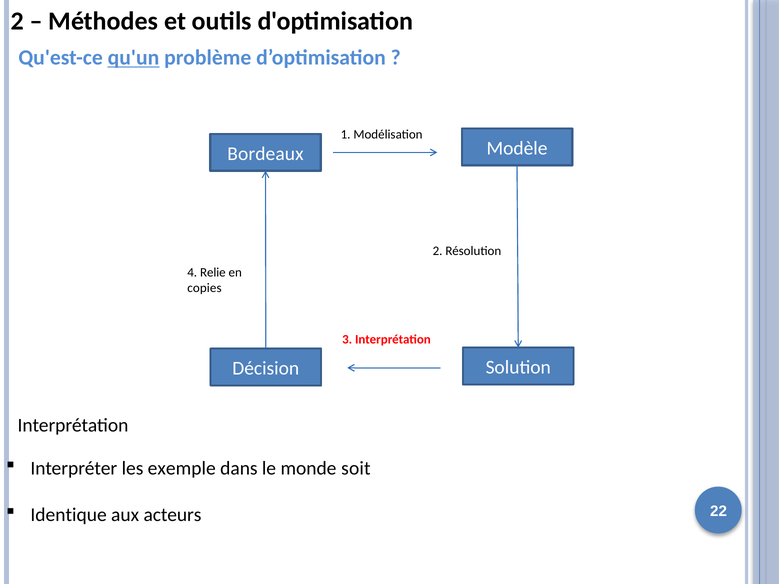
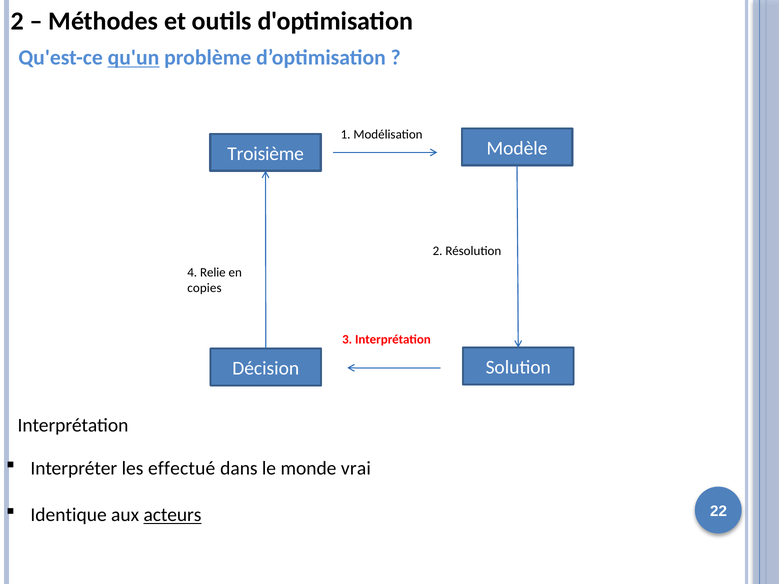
Bordeaux: Bordeaux -> Troisième
exemple: exemple -> effectué
soit: soit -> vrai
acteurs underline: none -> present
